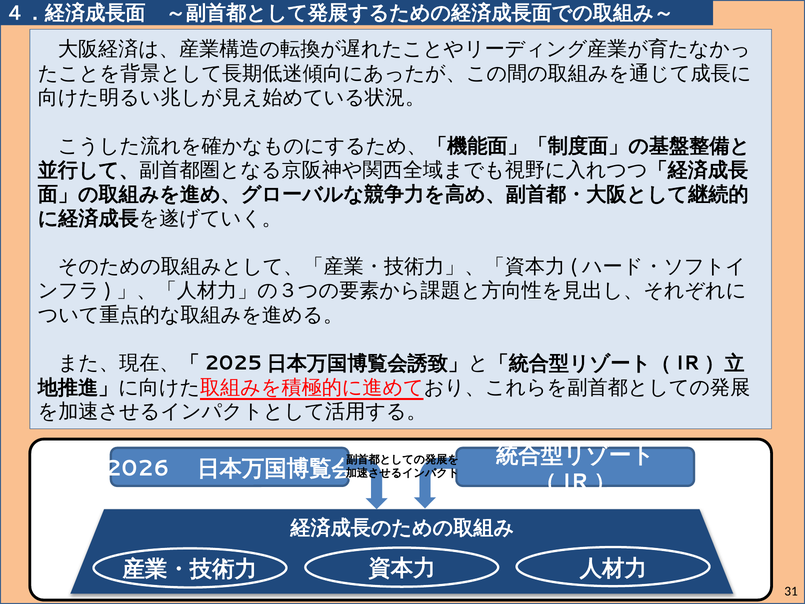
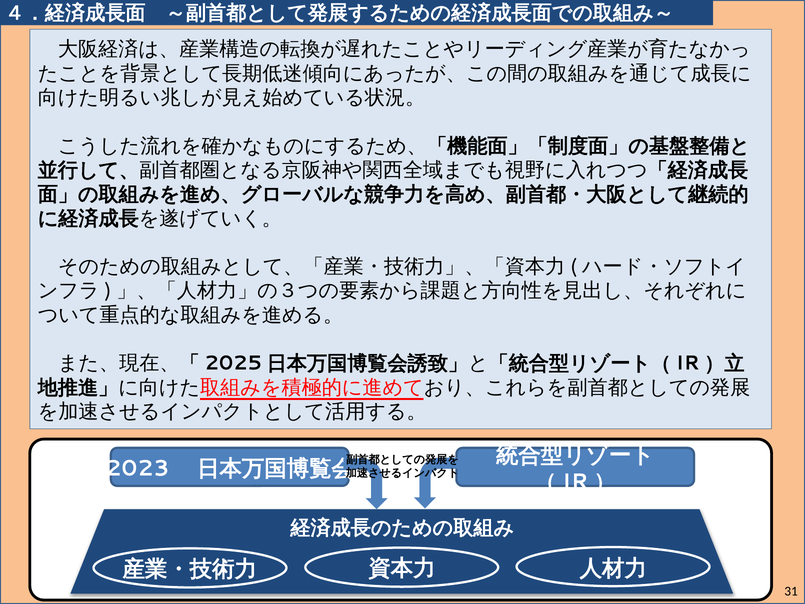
2026: 2026 -> 2023
